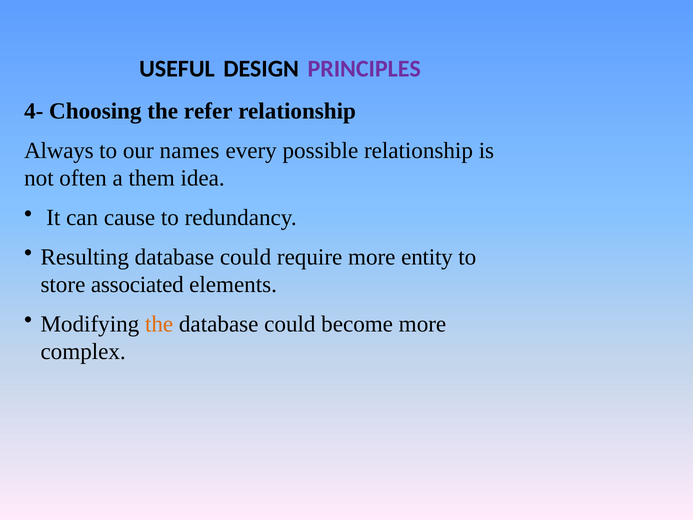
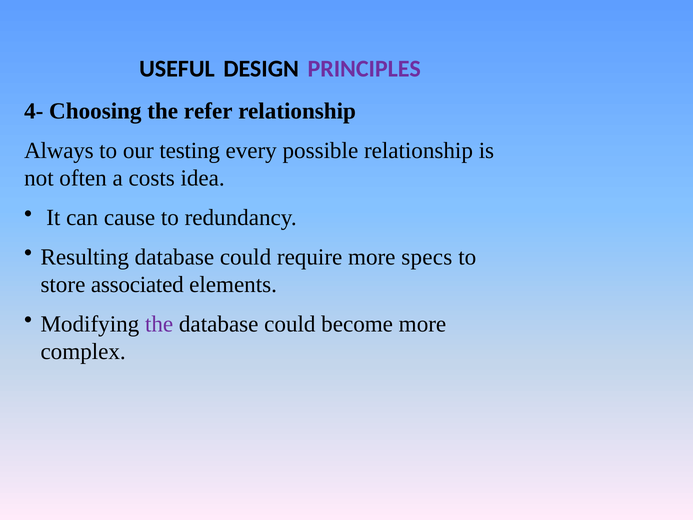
names: names -> testing
them: them -> costs
entity: entity -> specs
the at (159, 324) colour: orange -> purple
